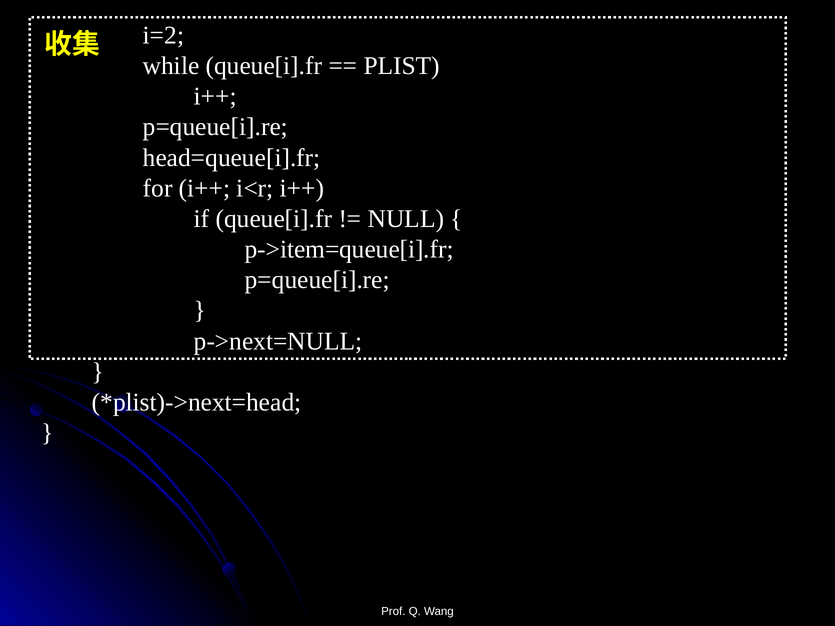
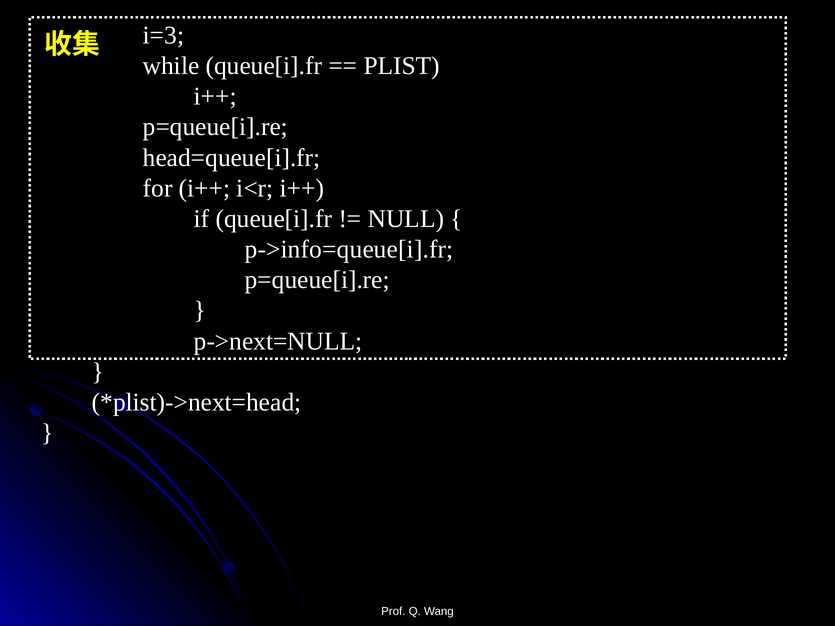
i=2: i=2 -> i=3
p->item=queue[i].fr: p->item=queue[i].fr -> p->info=queue[i].fr
